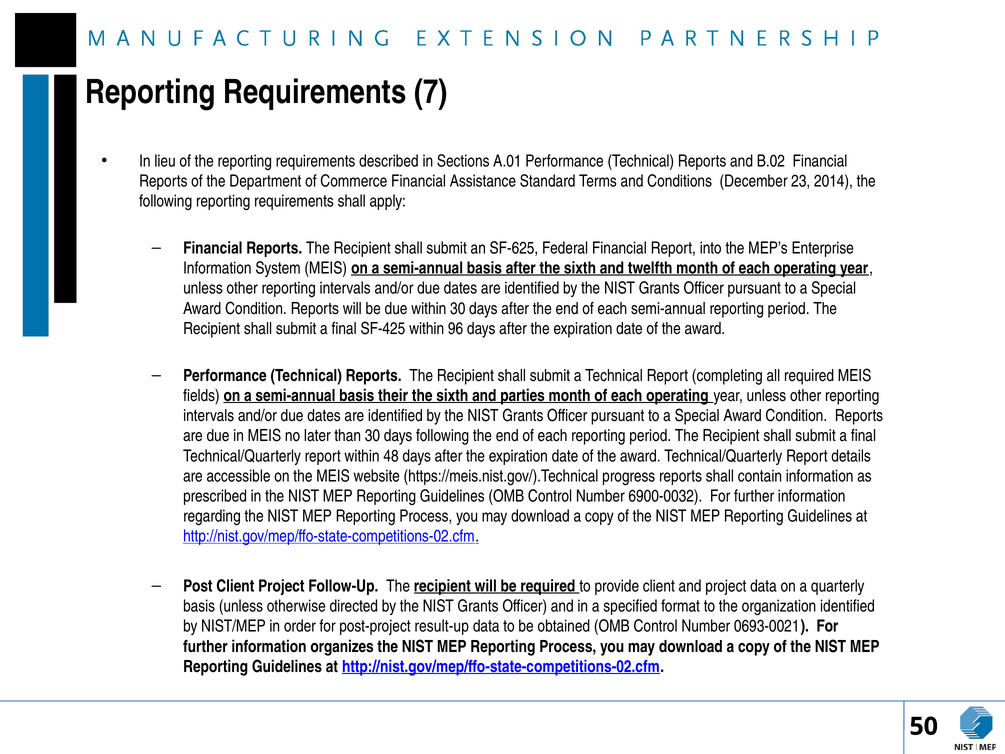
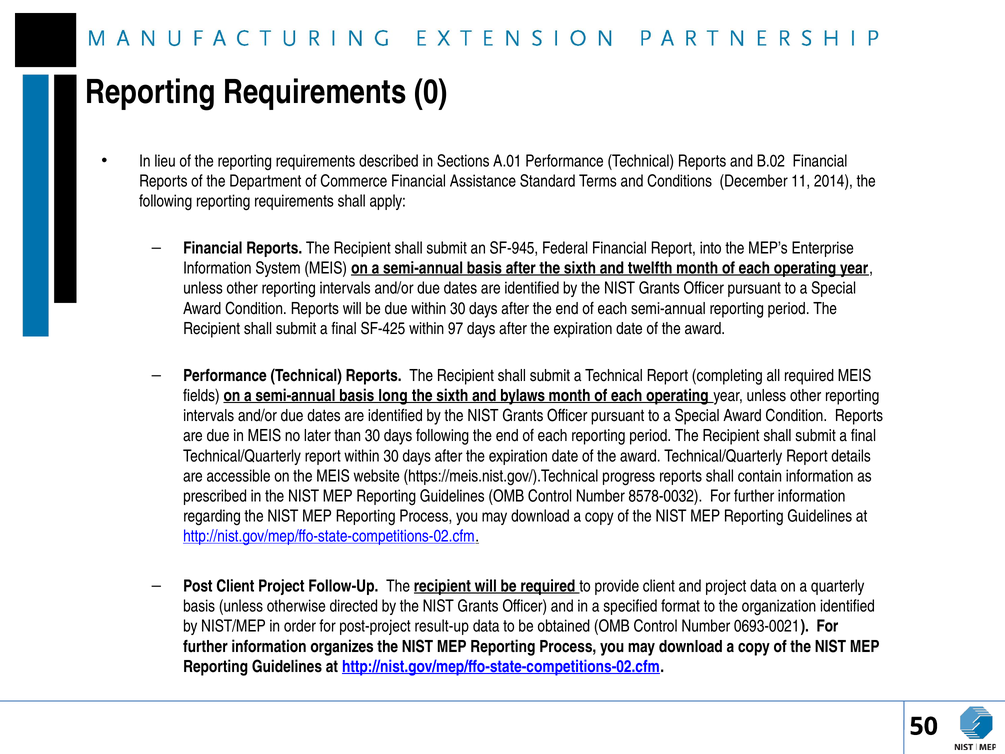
7: 7 -> 0
23: 23 -> 11
SF-625: SF-625 -> SF-945
96: 96 -> 97
their: their -> long
parties: parties -> bylaws
report within 48: 48 -> 30
6900-0032: 6900-0032 -> 8578-0032
